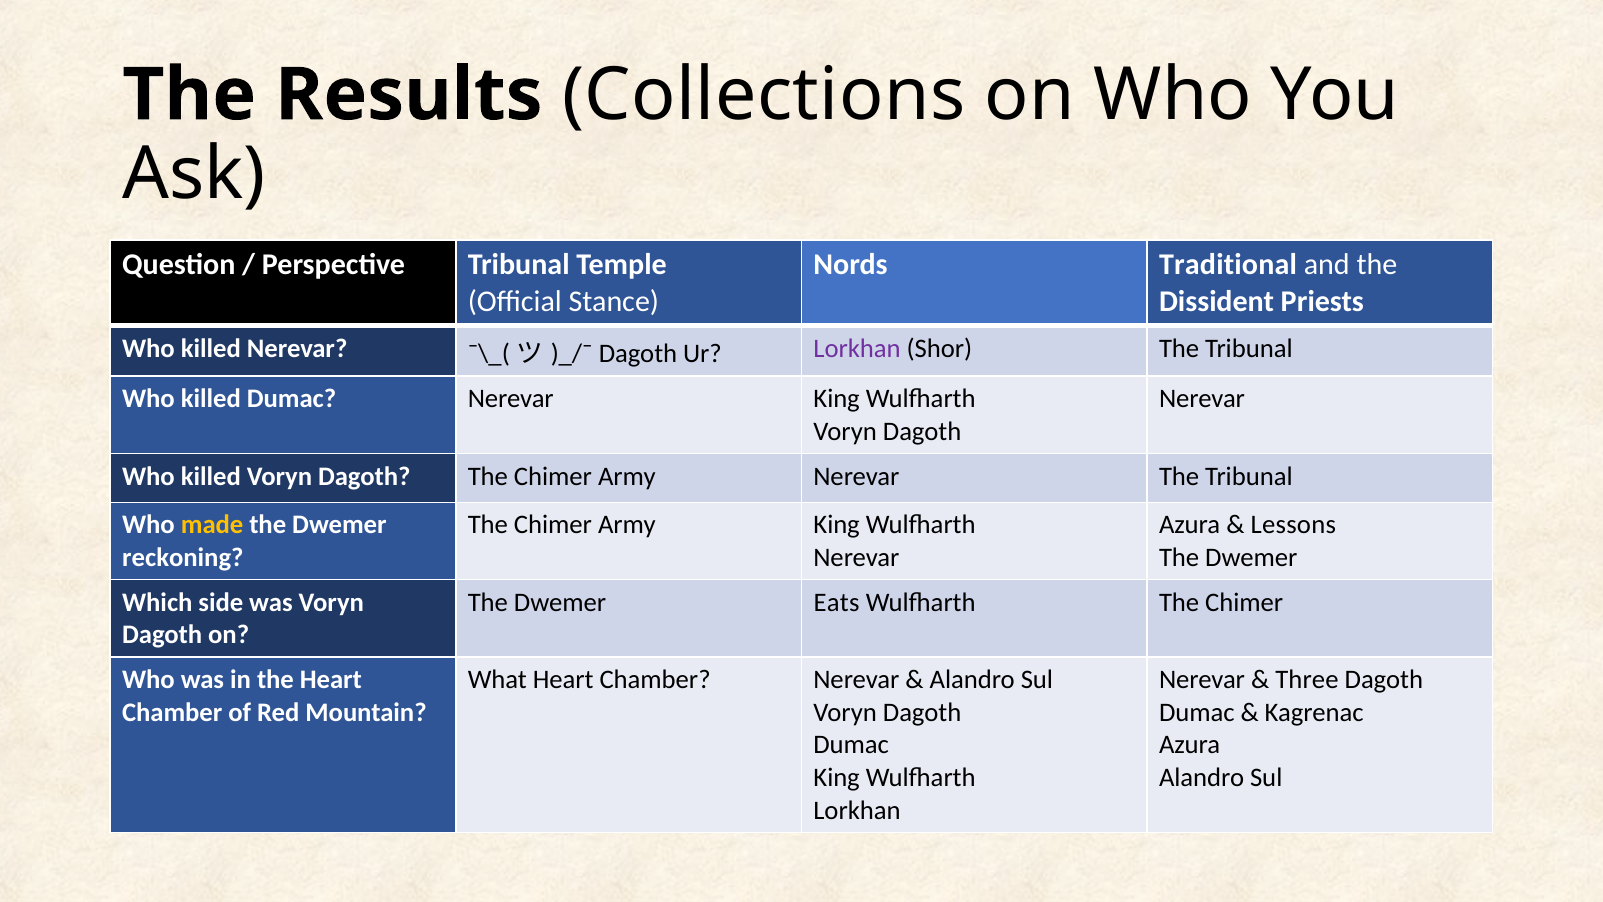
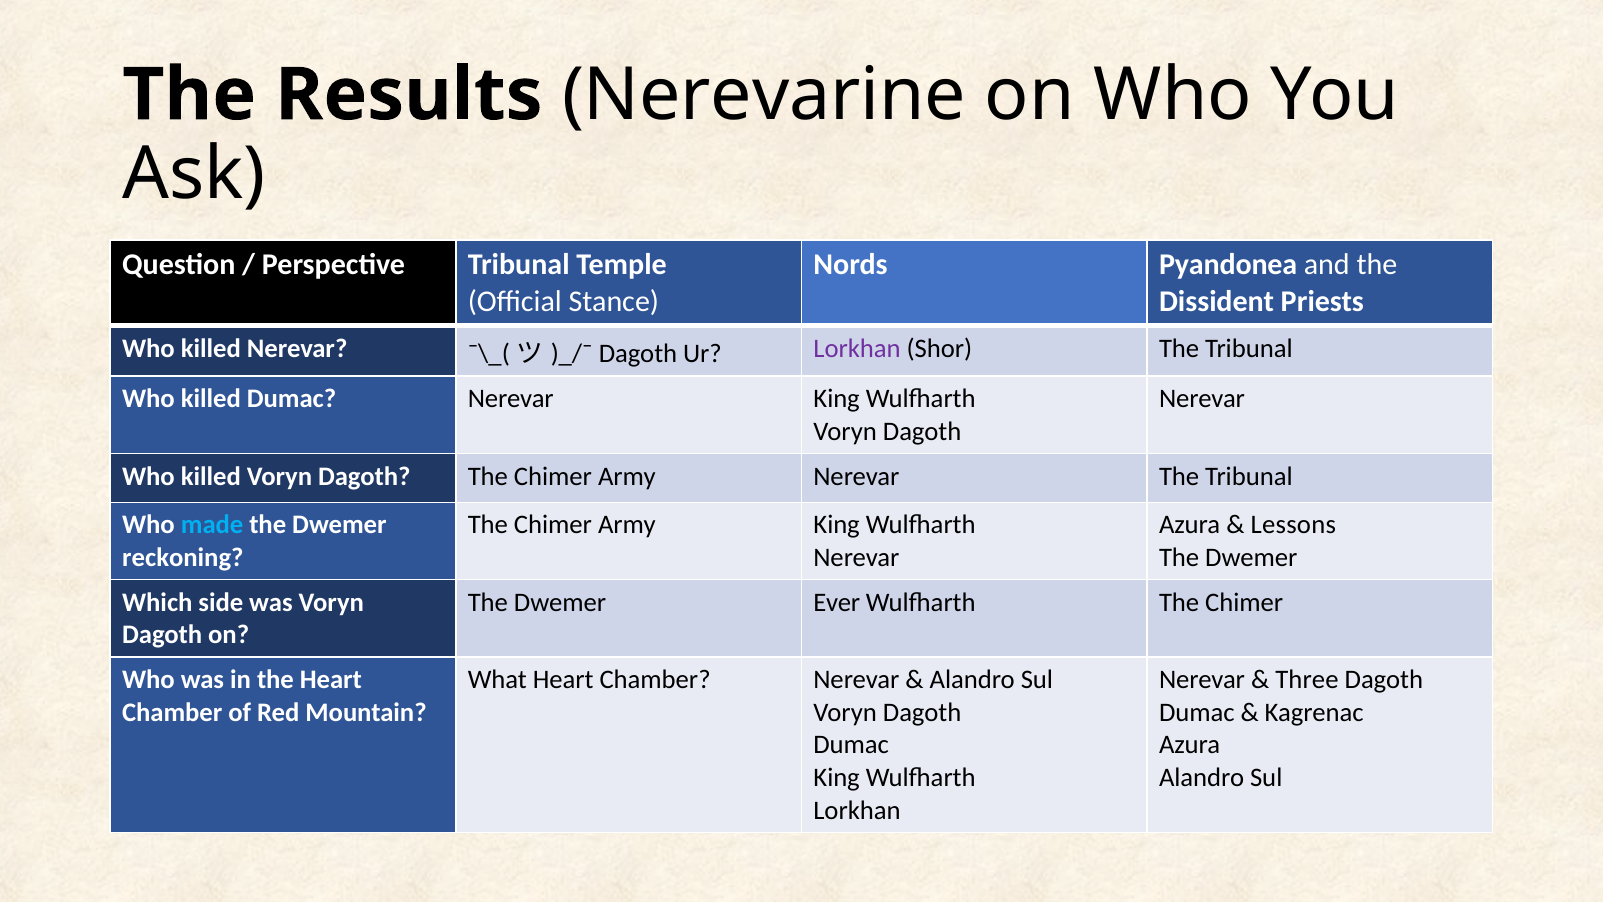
Collections: Collections -> Nerevarine
Traditional: Traditional -> Pyandonea
made colour: yellow -> light blue
Eats: Eats -> Ever
